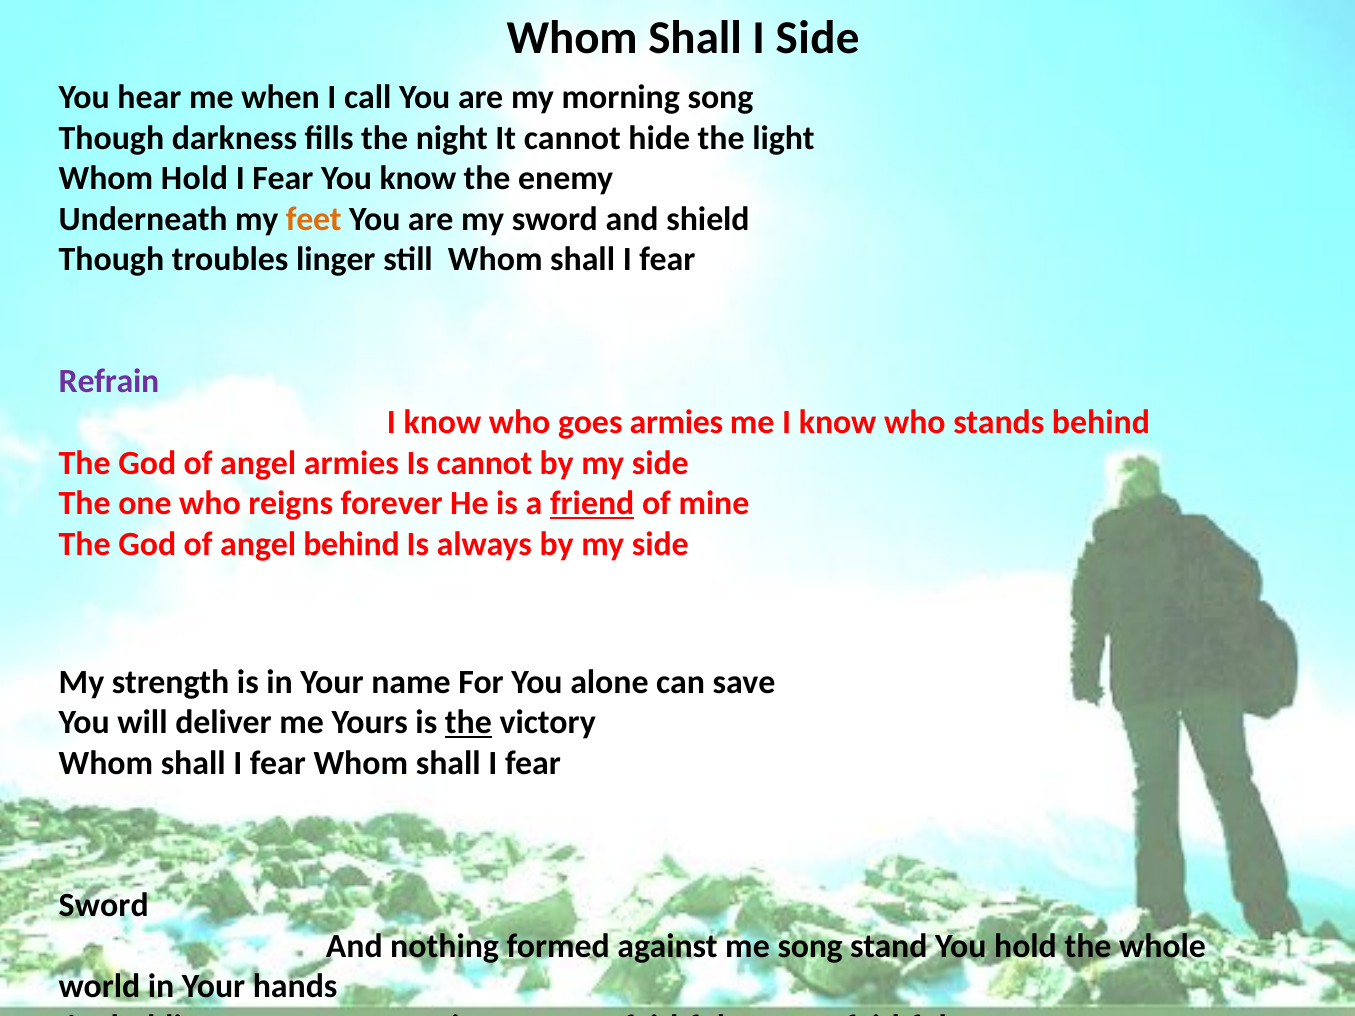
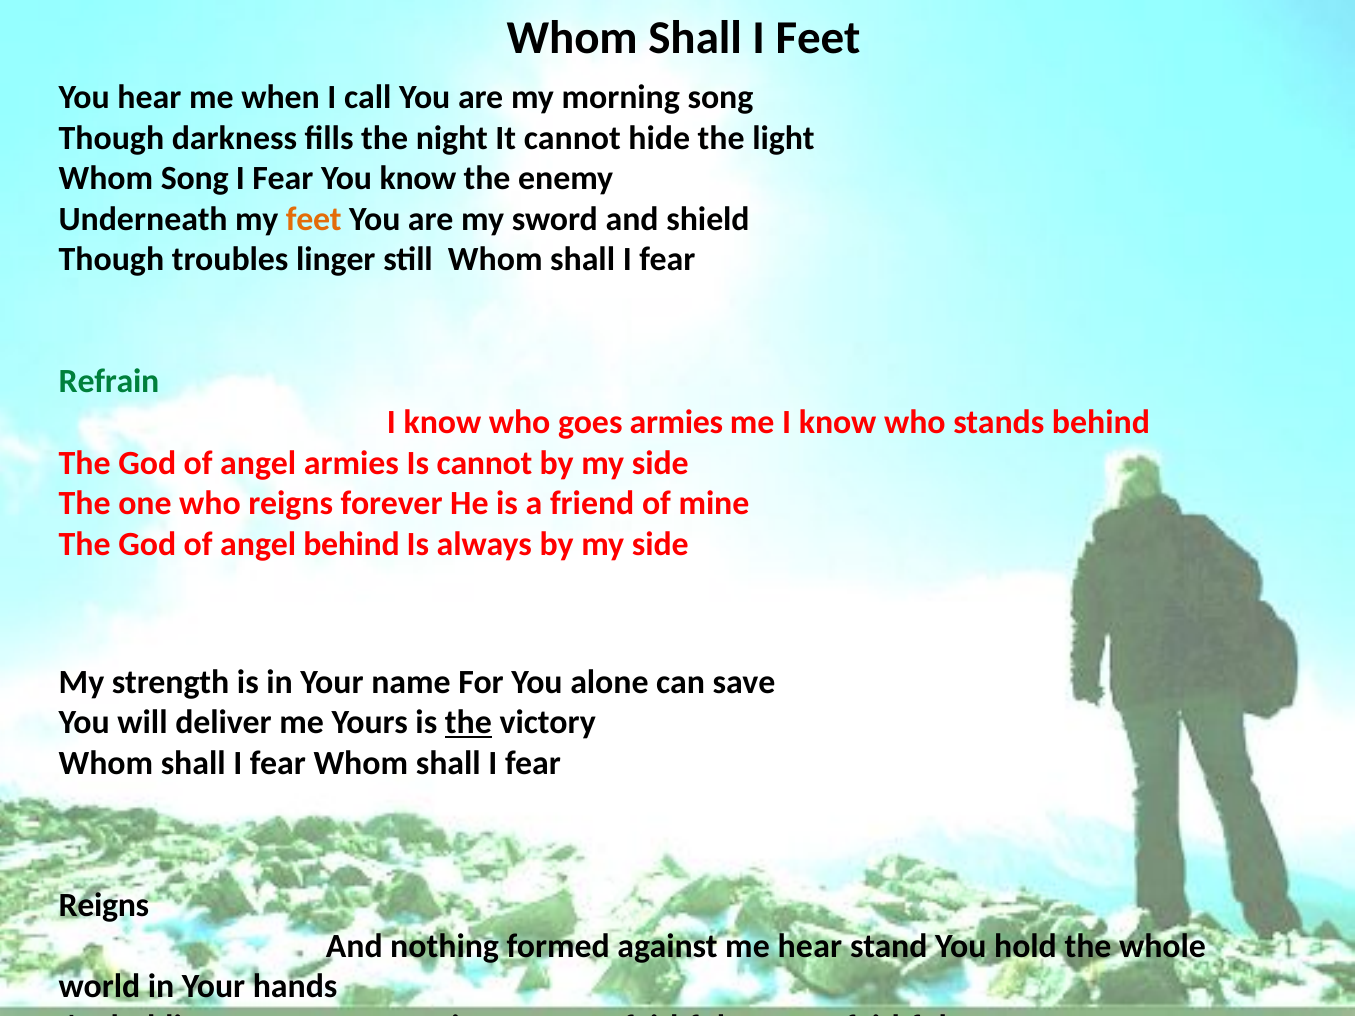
I Side: Side -> Feet
Whom Hold: Hold -> Song
Refrain colour: purple -> green
friend underline: present -> none
Sword at (104, 906): Sword -> Reigns
me song: song -> hear
